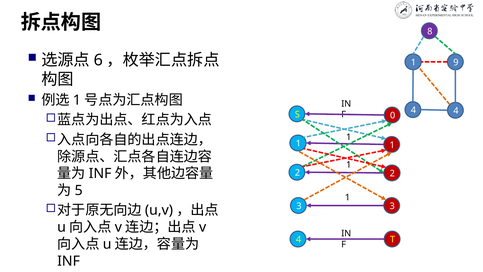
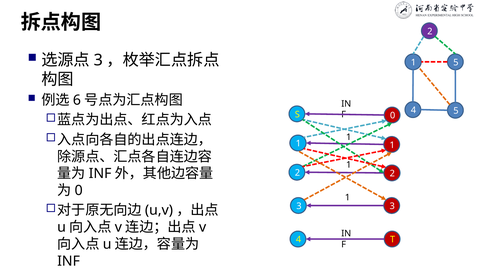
8 at (430, 31): 8 -> 2
6 at (98, 60): 6 -> 3
1 9: 9 -> 5
1 at (77, 100): 1 -> 6
4 4: 4 -> 5
5 at (79, 190): 5 -> 0
